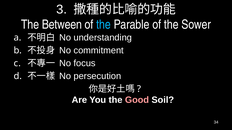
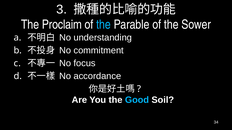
Between: Between -> Proclaim
persecution: persecution -> accordance
Good colour: pink -> light blue
